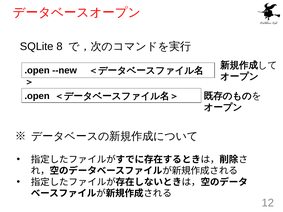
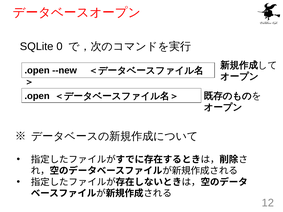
8: 8 -> 0
